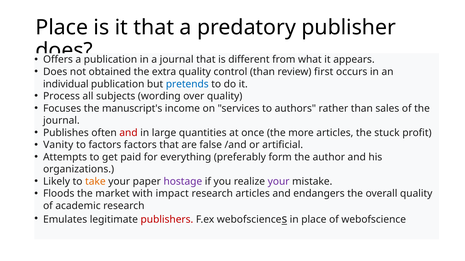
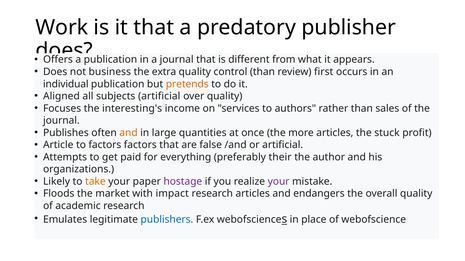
Place at (62, 28): Place -> Work
obtained: obtained -> business
pretends colour: blue -> orange
Process: Process -> Aligned
subjects wording: wording -> artificial
manuscript's: manuscript's -> interesting's
and at (128, 133) colour: red -> orange
Vanity: Vanity -> Article
form: form -> their
publishers colour: red -> blue
